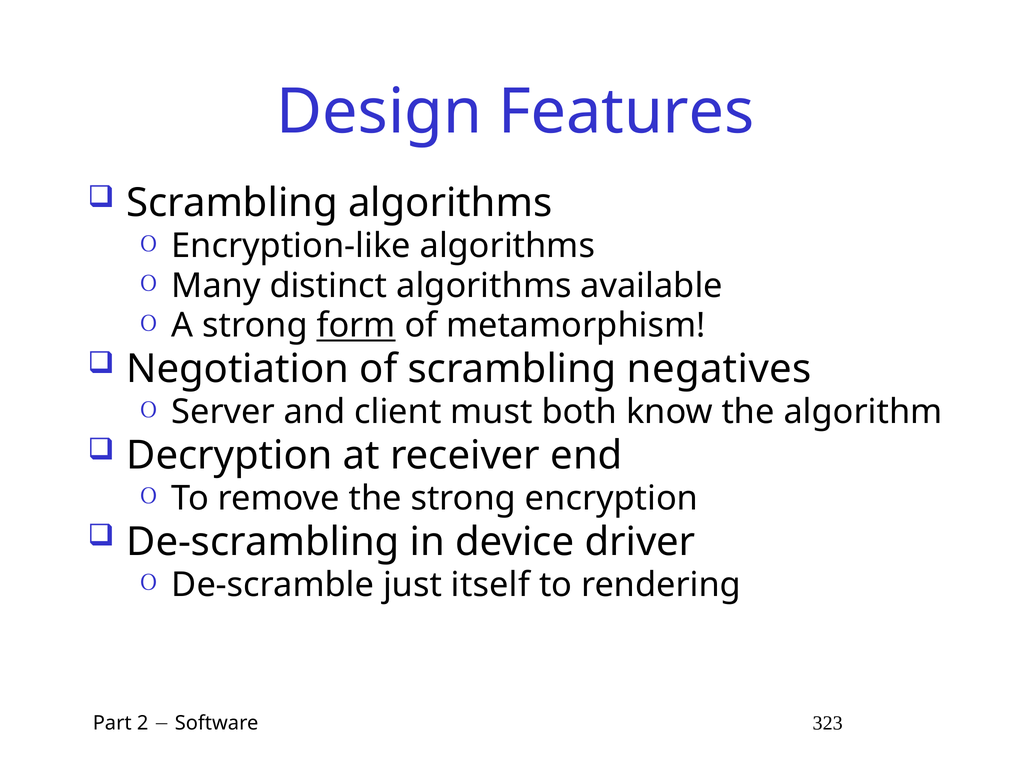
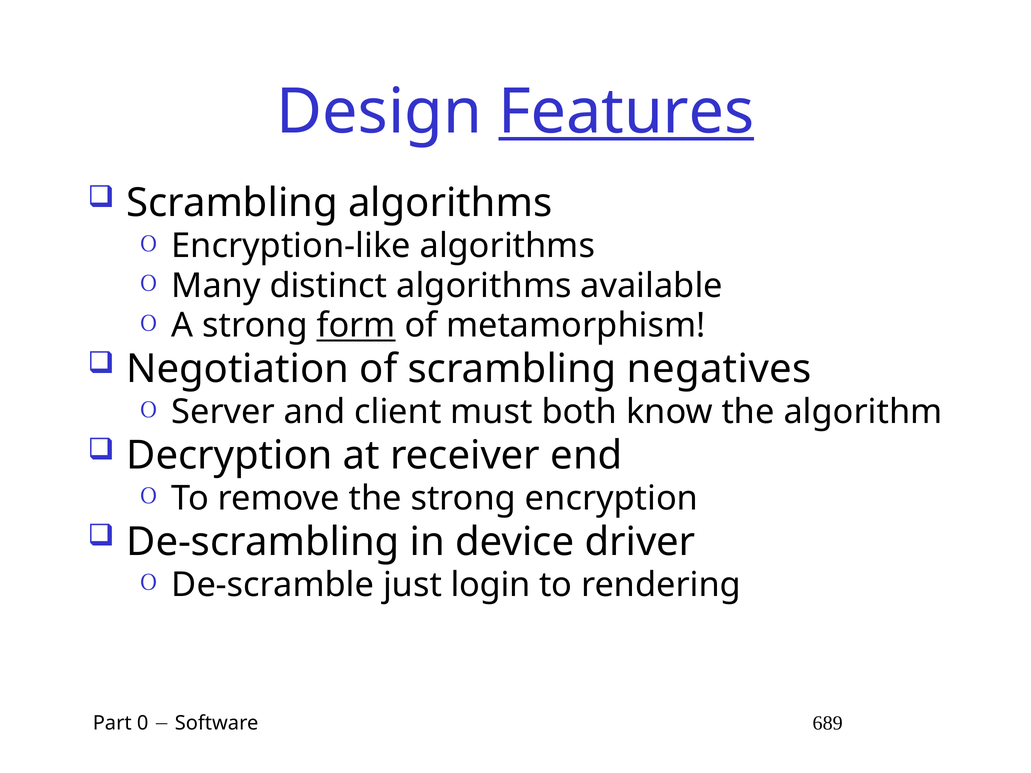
Features underline: none -> present
itself: itself -> login
2: 2 -> 0
323: 323 -> 689
